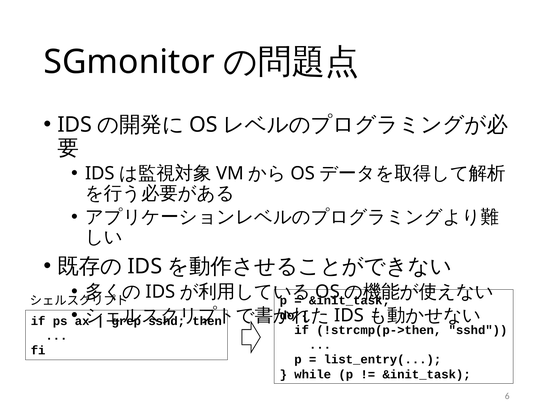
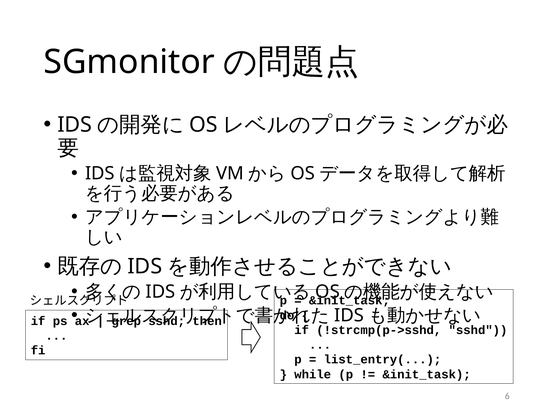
!strcmp(p->then: !strcmp(p->then -> !strcmp(p->sshd
